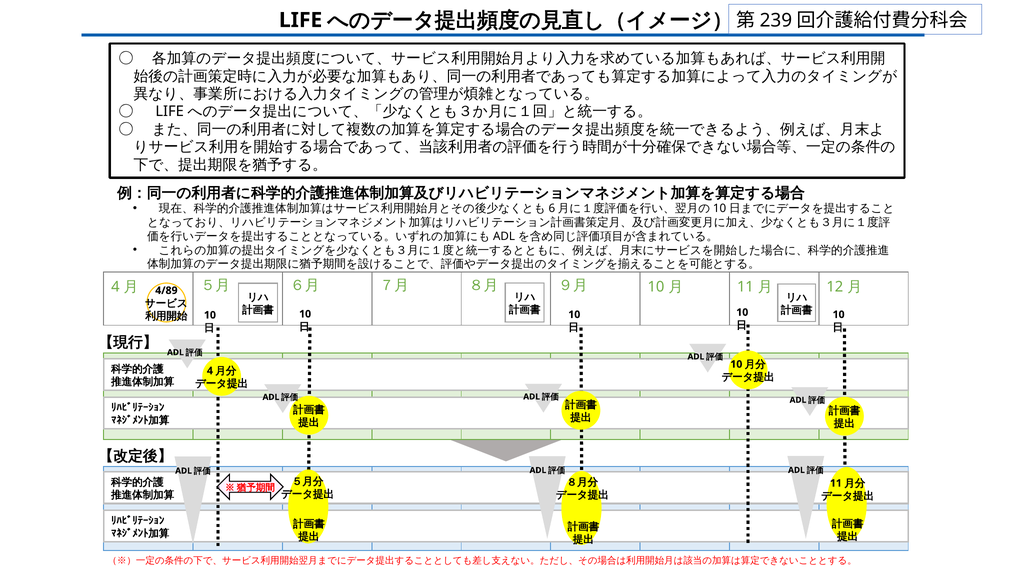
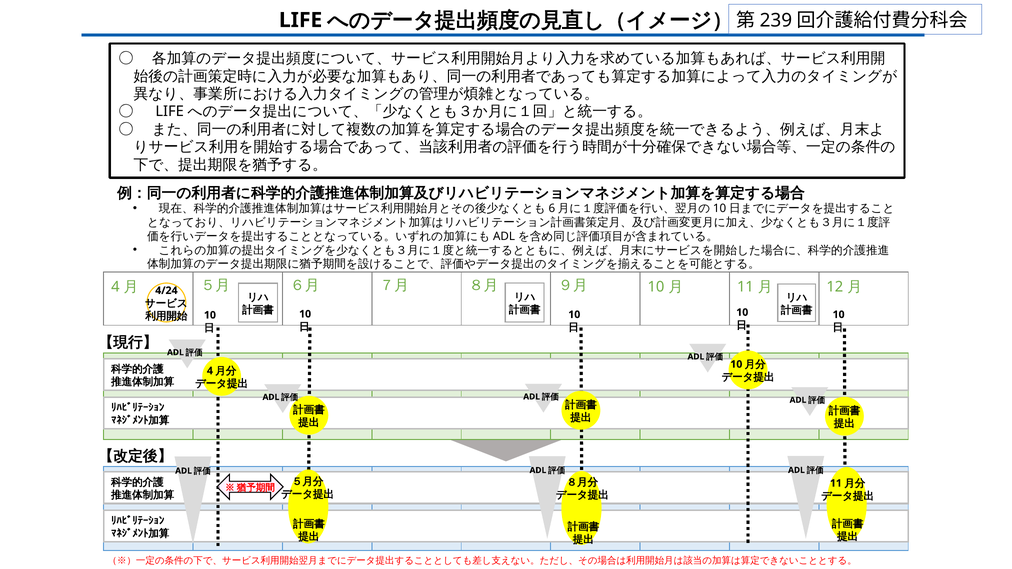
4/89: 4/89 -> 4/24
